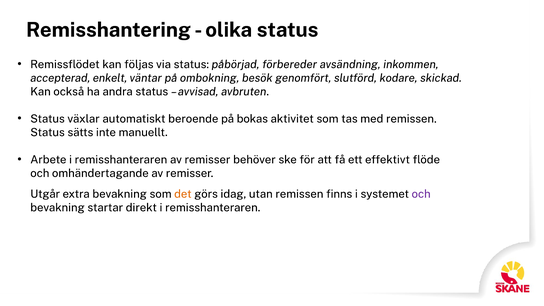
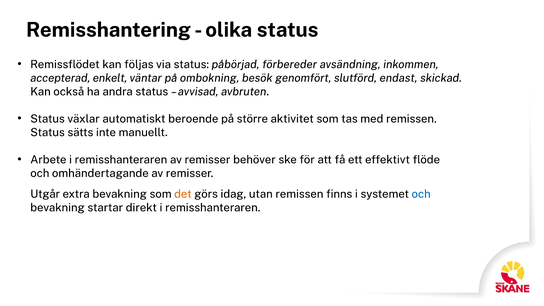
kodare: kodare -> endast
bokas: bokas -> större
och at (421, 194) colour: purple -> blue
